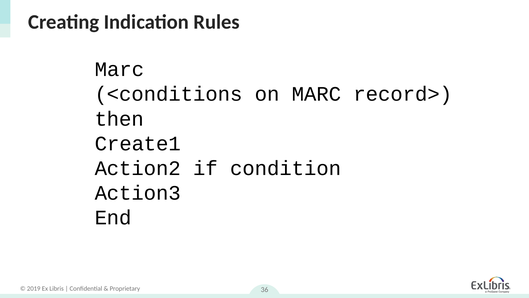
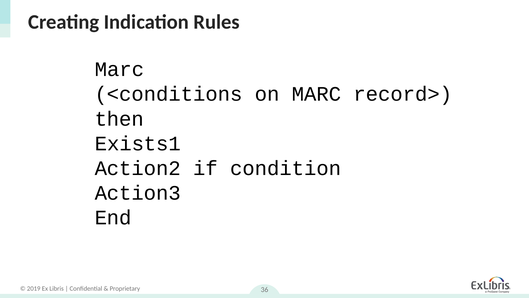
Create1: Create1 -> Exists1
